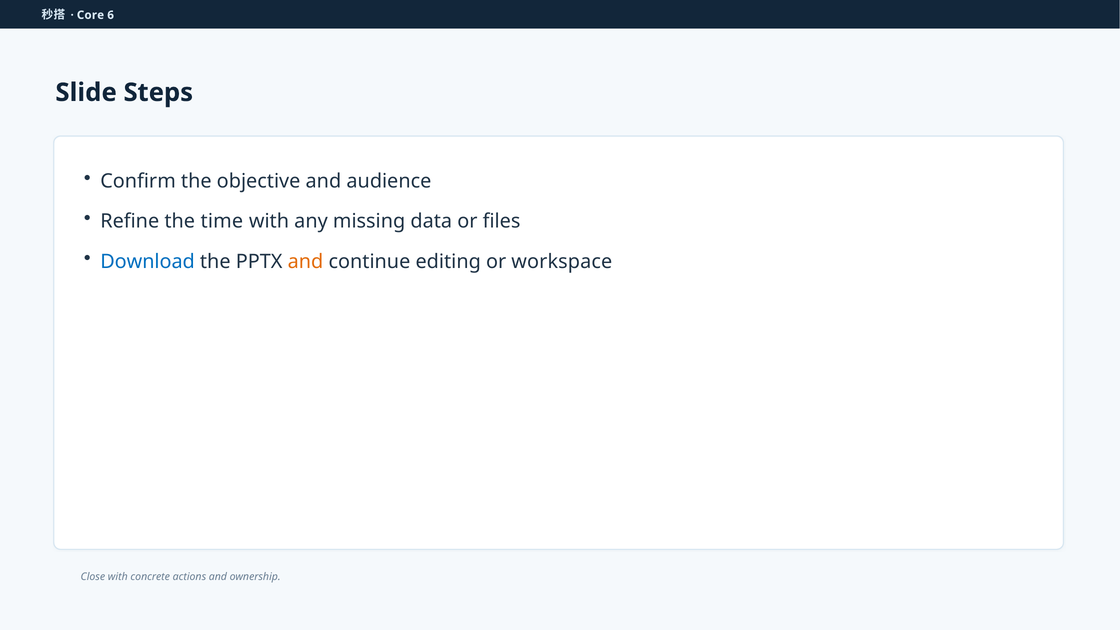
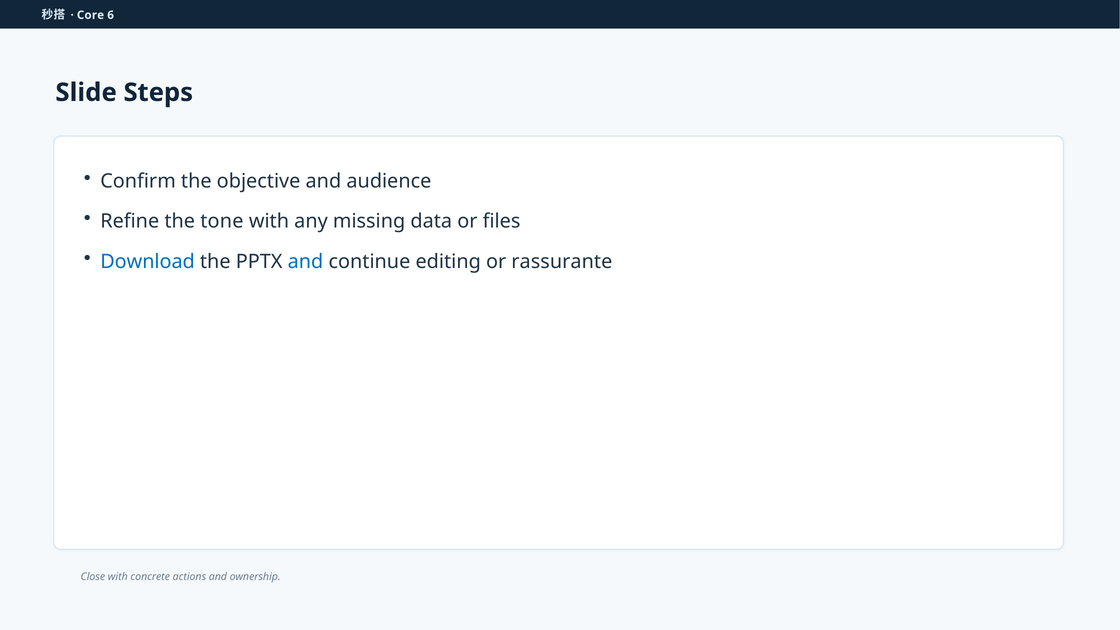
time: time -> tone
and at (305, 262) colour: orange -> blue
workspace: workspace -> rassurante
